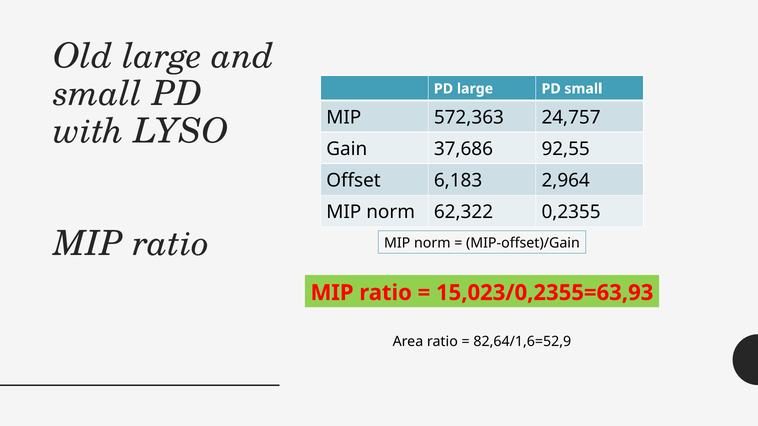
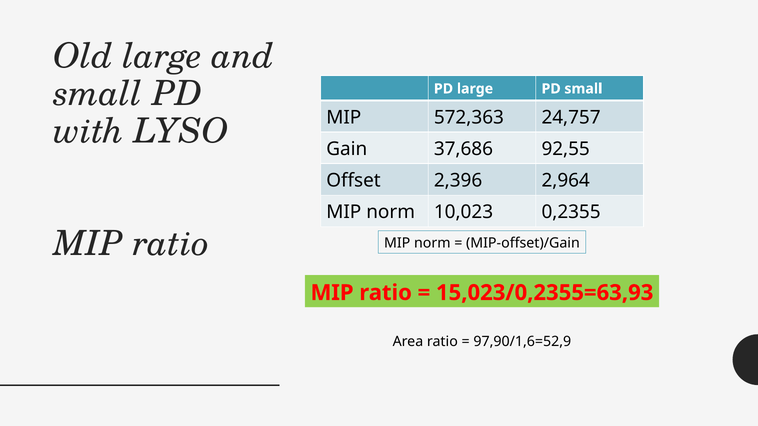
6,183: 6,183 -> 2,396
62,322: 62,322 -> 10,023
82,64/1,6=52,9: 82,64/1,6=52,9 -> 97,90/1,6=52,9
